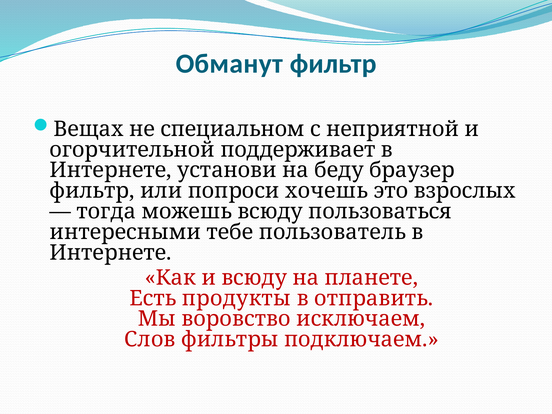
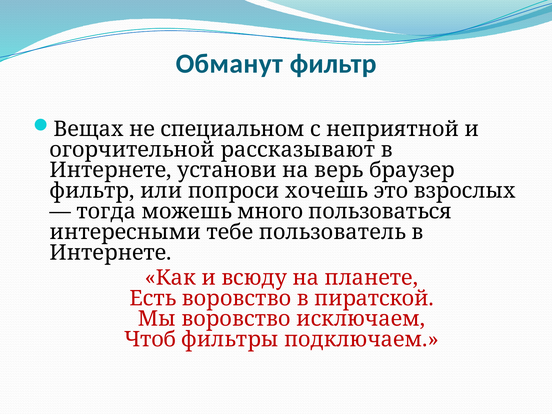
поддерживает: поддерживает -> рассказывают
беду: беду -> верь
можешь всюду: всюду -> много
Есть продукты: продукты -> воровство
отправить: отправить -> пиратской
Слов: Слов -> Чтоб
